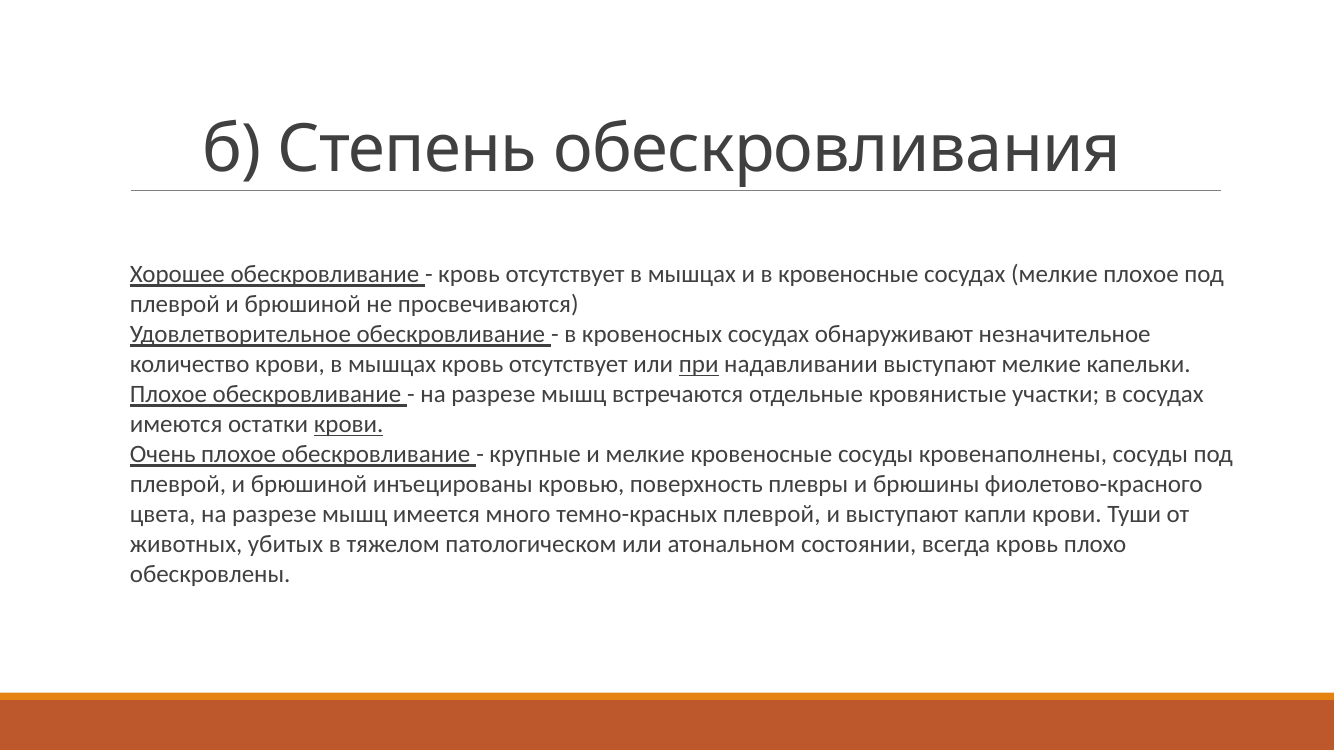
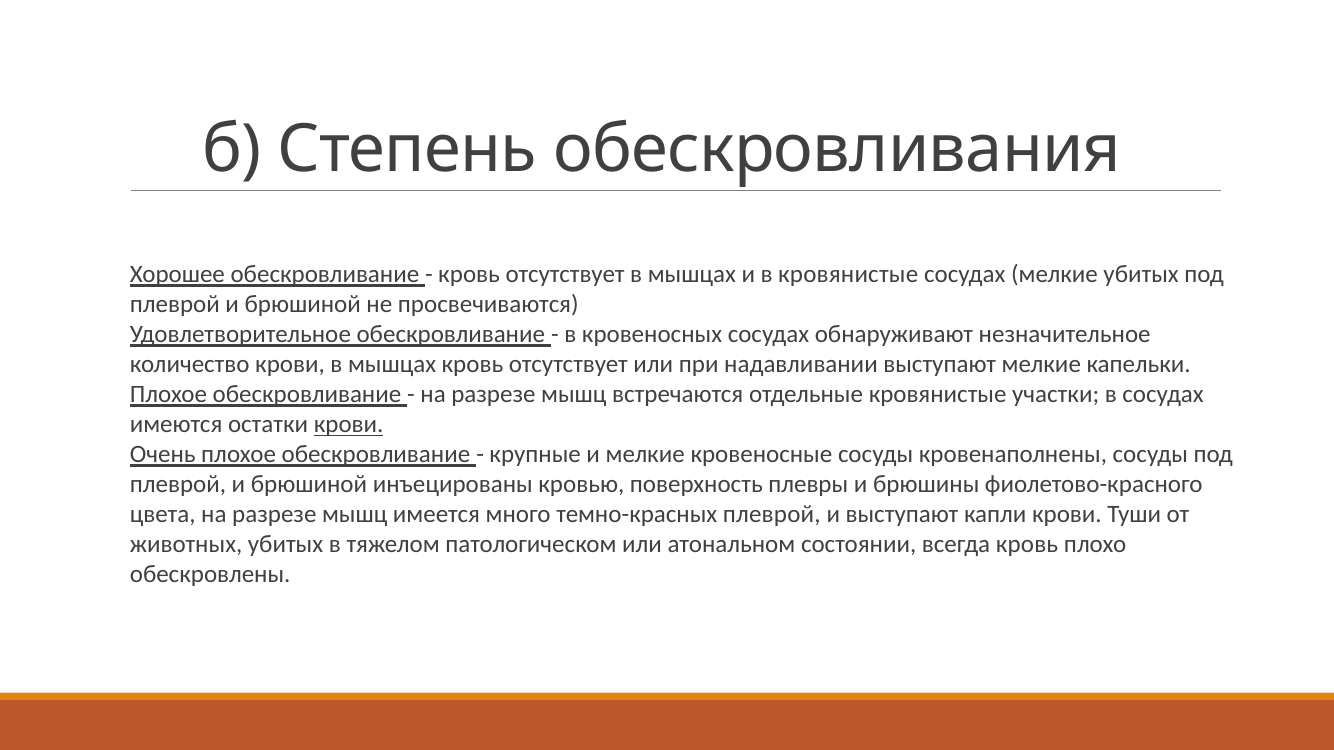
в кровеносные: кровеносные -> кровянистые
мелкие плохое: плохое -> убитых
при underline: present -> none
